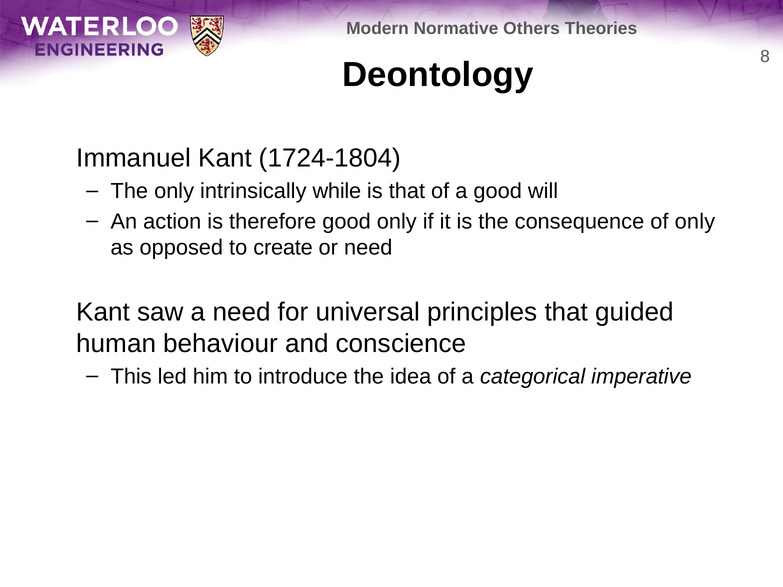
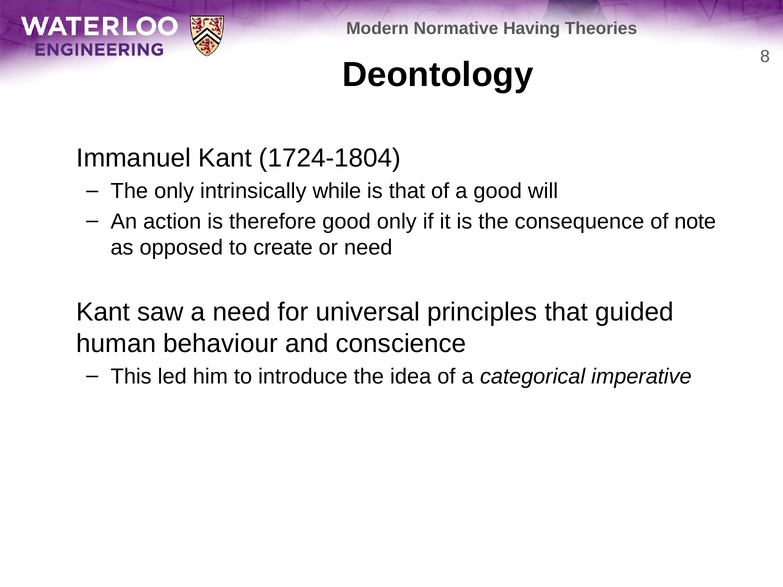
Others: Others -> Having
of only: only -> note
